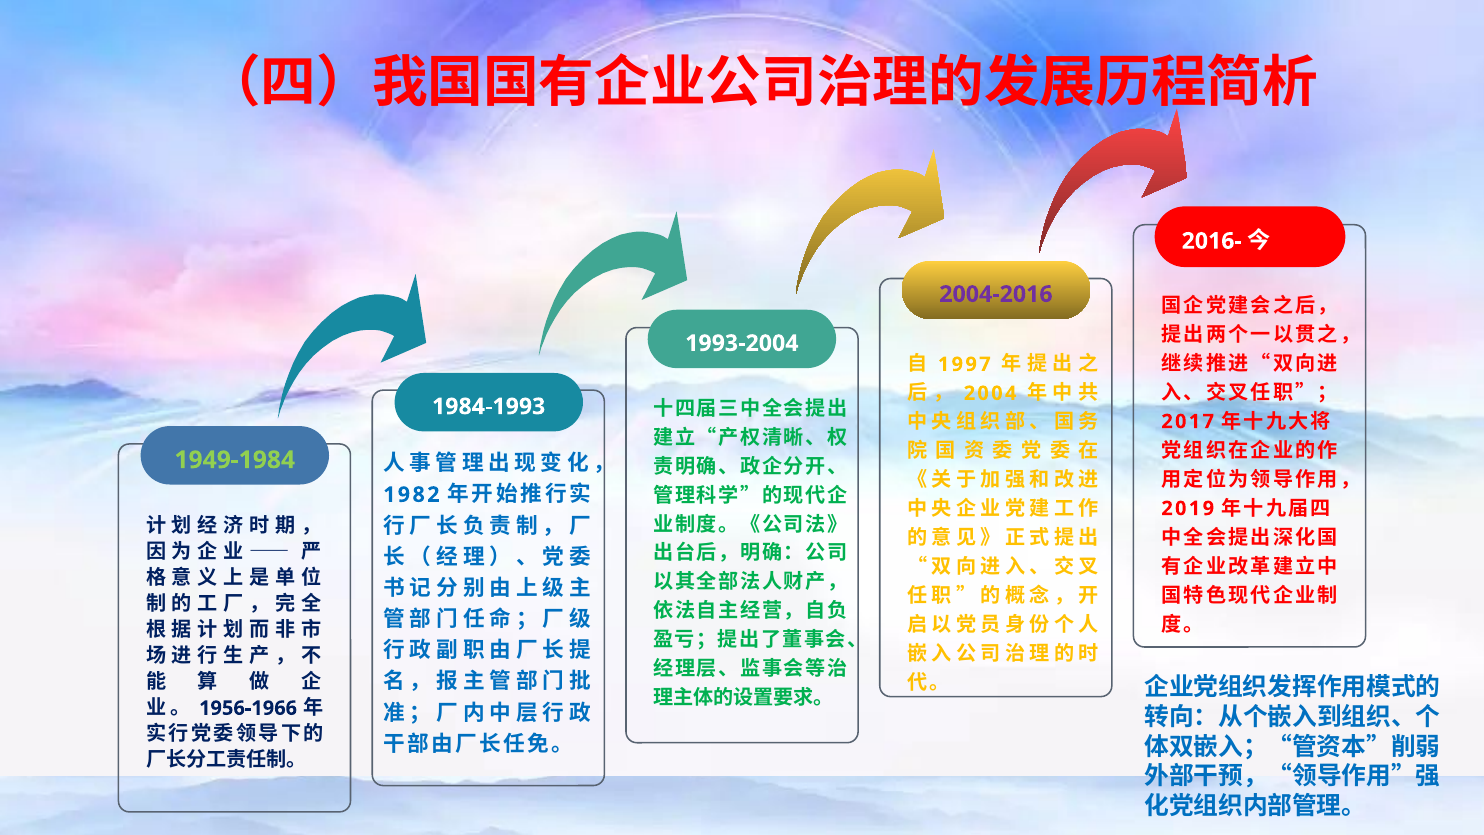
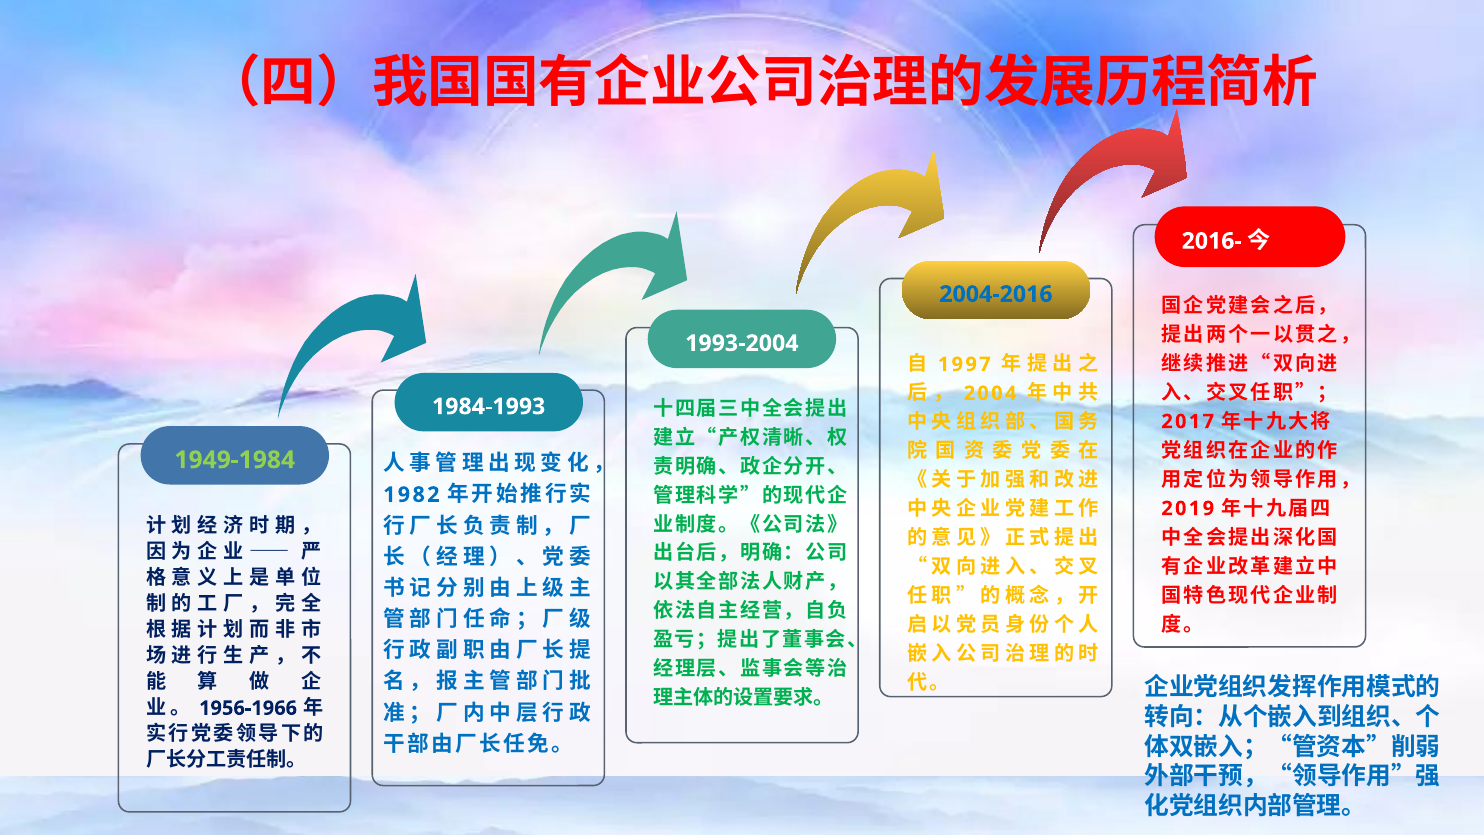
2004-2016 colour: purple -> blue
